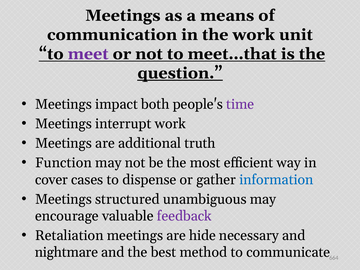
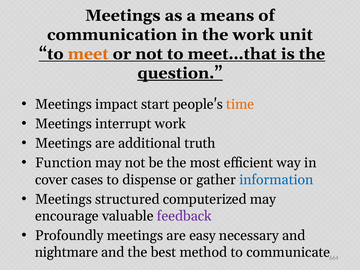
meet colour: purple -> orange
both: both -> start
time colour: purple -> orange
unambiguous: unambiguous -> computerized
Retaliation: Retaliation -> Profoundly
hide: hide -> easy
